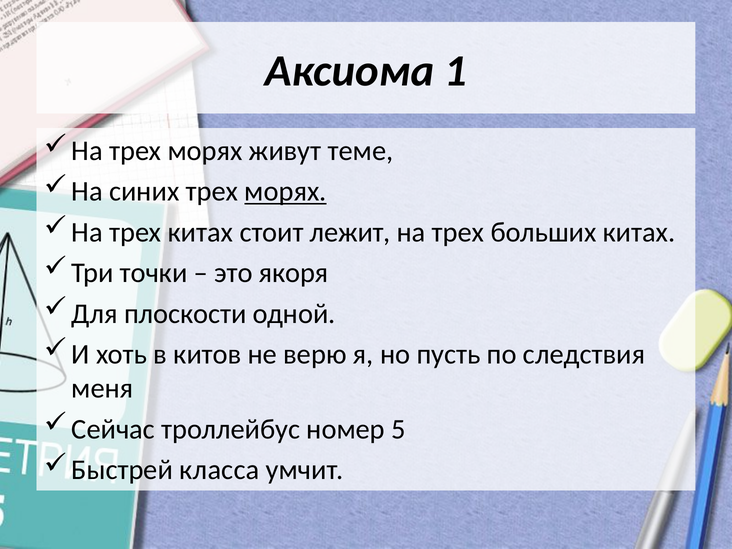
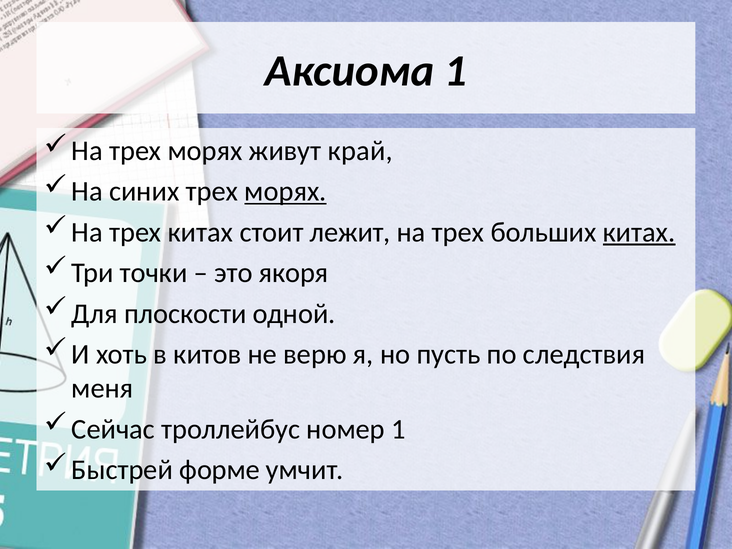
теме: теме -> край
китах at (639, 232) underline: none -> present
номер 5: 5 -> 1
класса: класса -> форме
